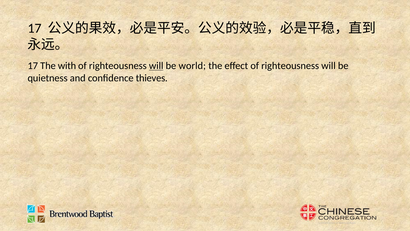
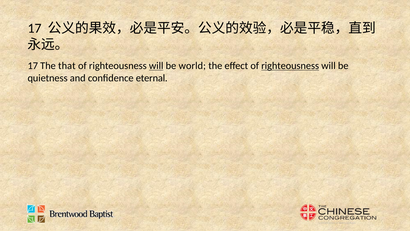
with: with -> that
righteousness at (290, 66) underline: none -> present
thieves: thieves -> eternal
